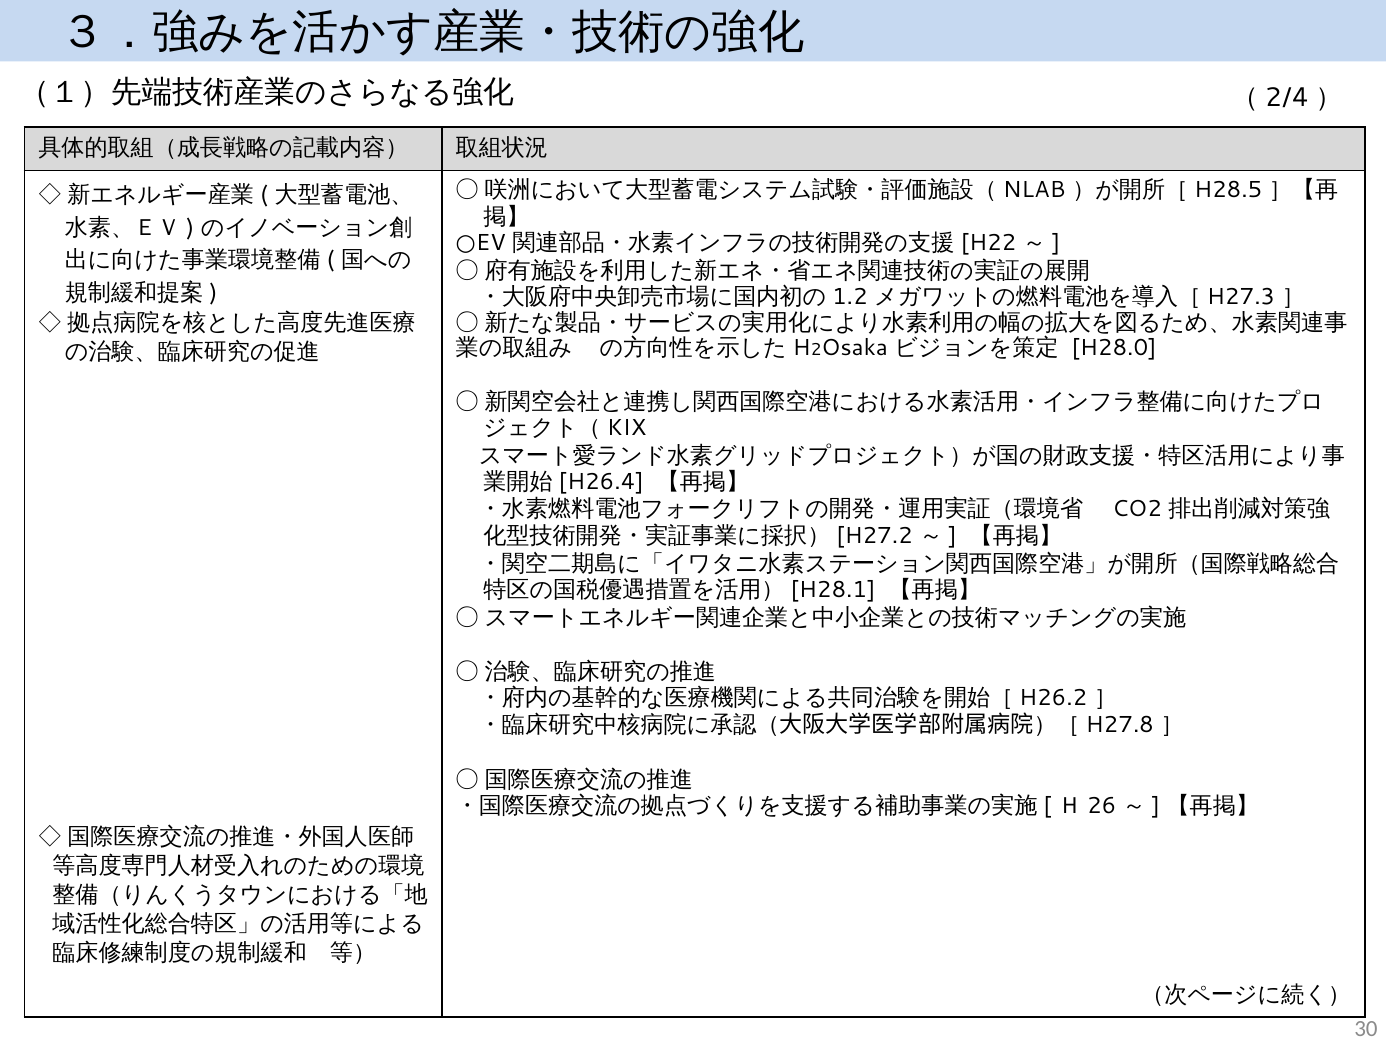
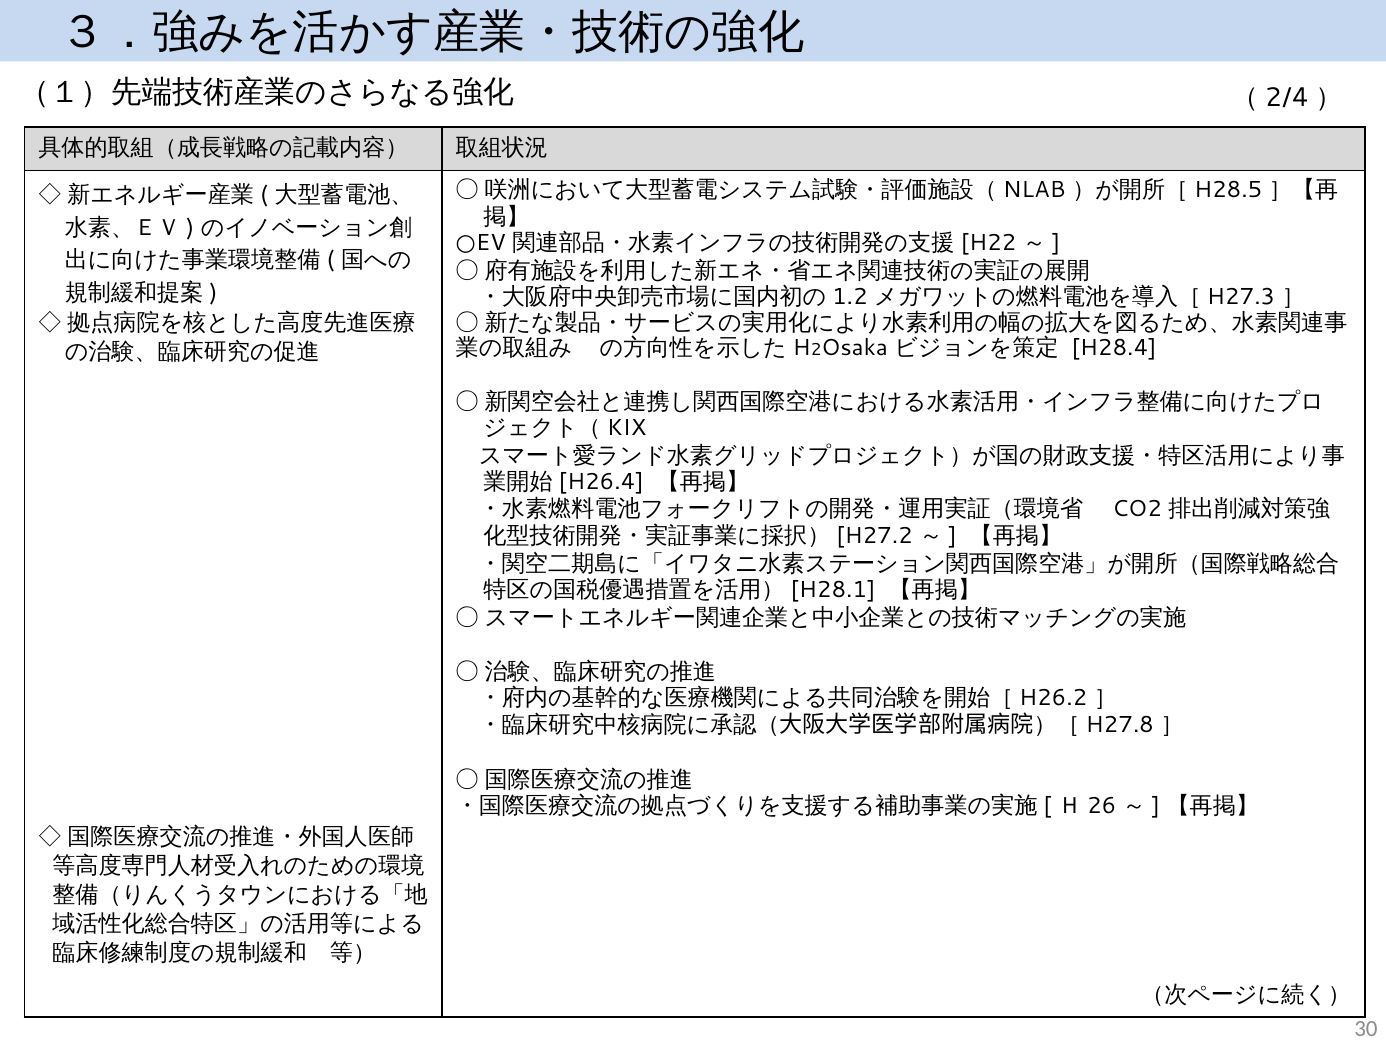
H28.0: H28.0 -> H28.4
